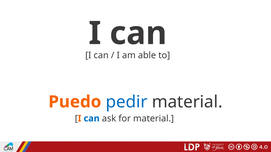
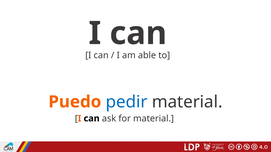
can at (92, 119) colour: blue -> black
